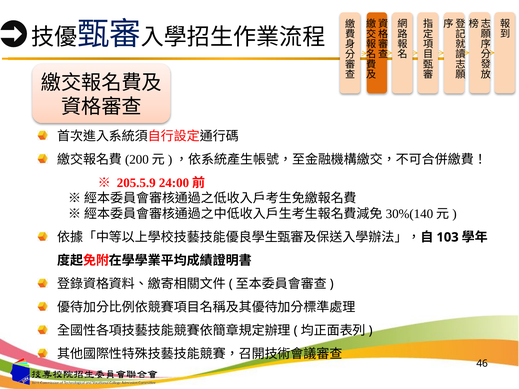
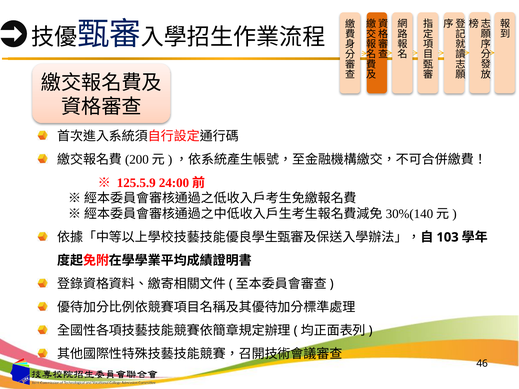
205.5.9: 205.5.9 -> 125.5.9
